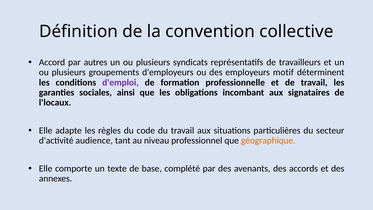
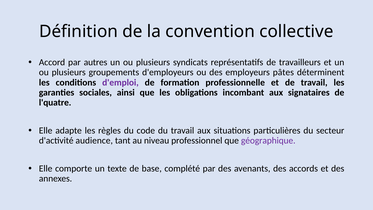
motif: motif -> pâtes
l'locaux: l'locaux -> l'quatre
géographique colour: orange -> purple
